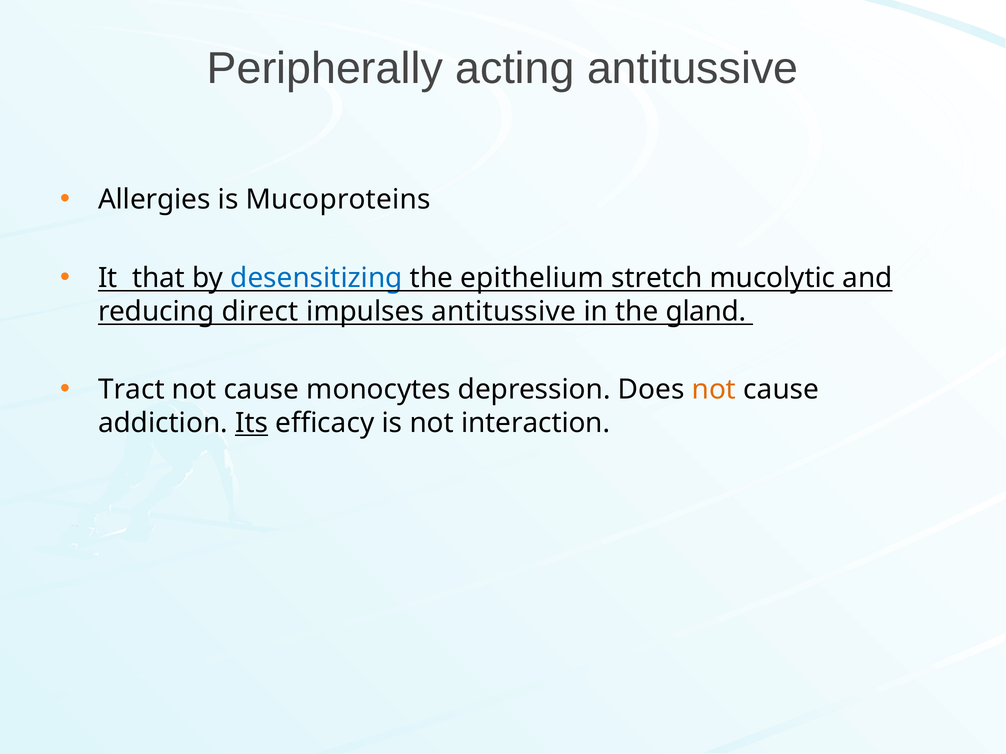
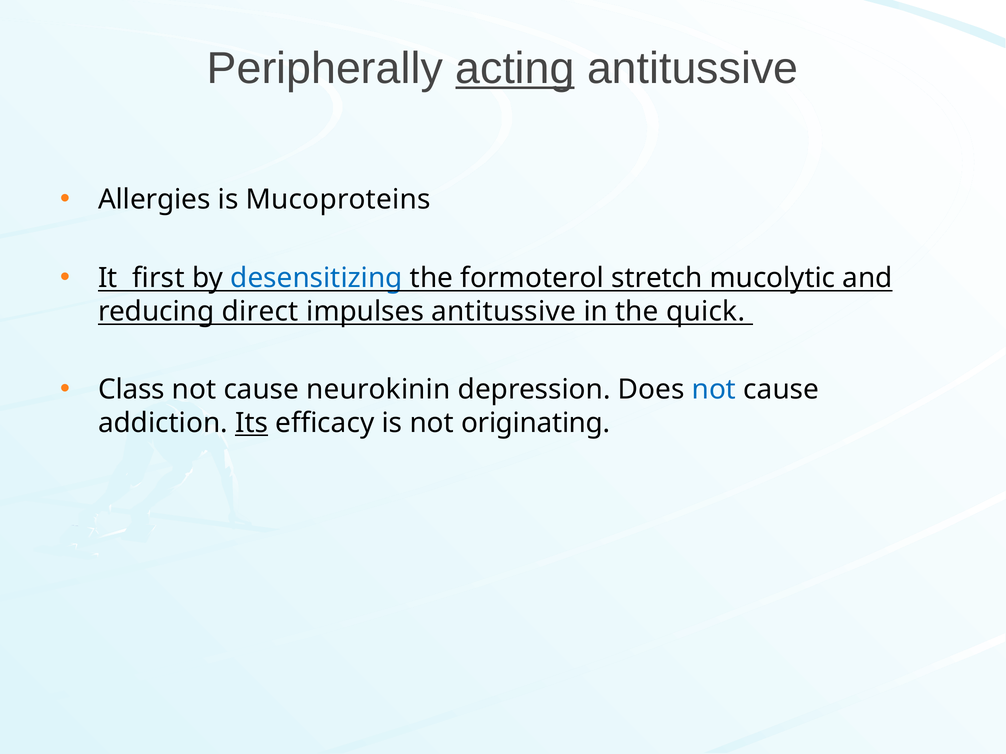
acting underline: none -> present
that: that -> first
epithelium: epithelium -> formoterol
gland: gland -> quick
Tract: Tract -> Class
monocytes: monocytes -> neurokinin
not at (714, 390) colour: orange -> blue
interaction: interaction -> originating
